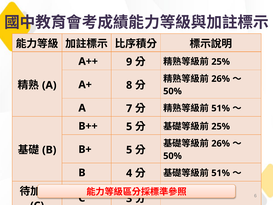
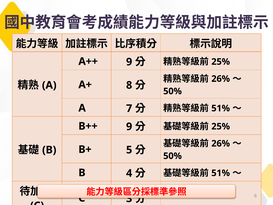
B++ 5: 5 -> 9
